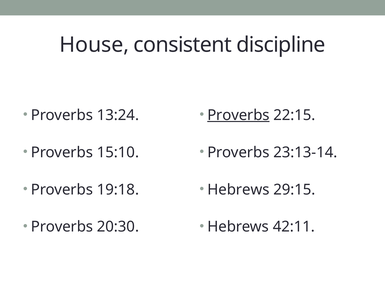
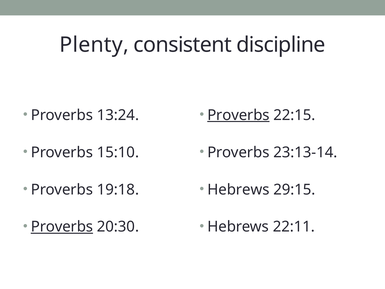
House: House -> Plenty
Proverbs at (62, 227) underline: none -> present
42:11: 42:11 -> 22:11
